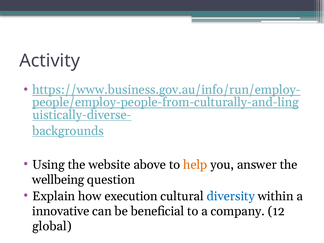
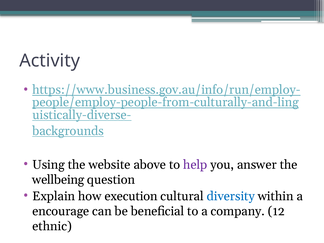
help colour: orange -> purple
innovative: innovative -> encourage
global: global -> ethnic
